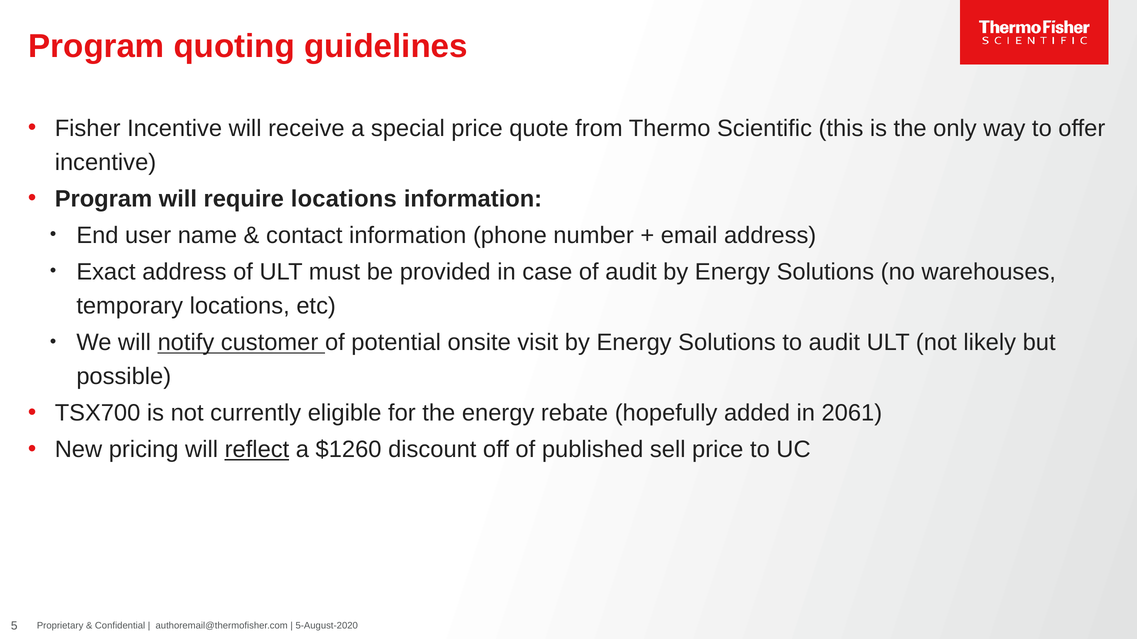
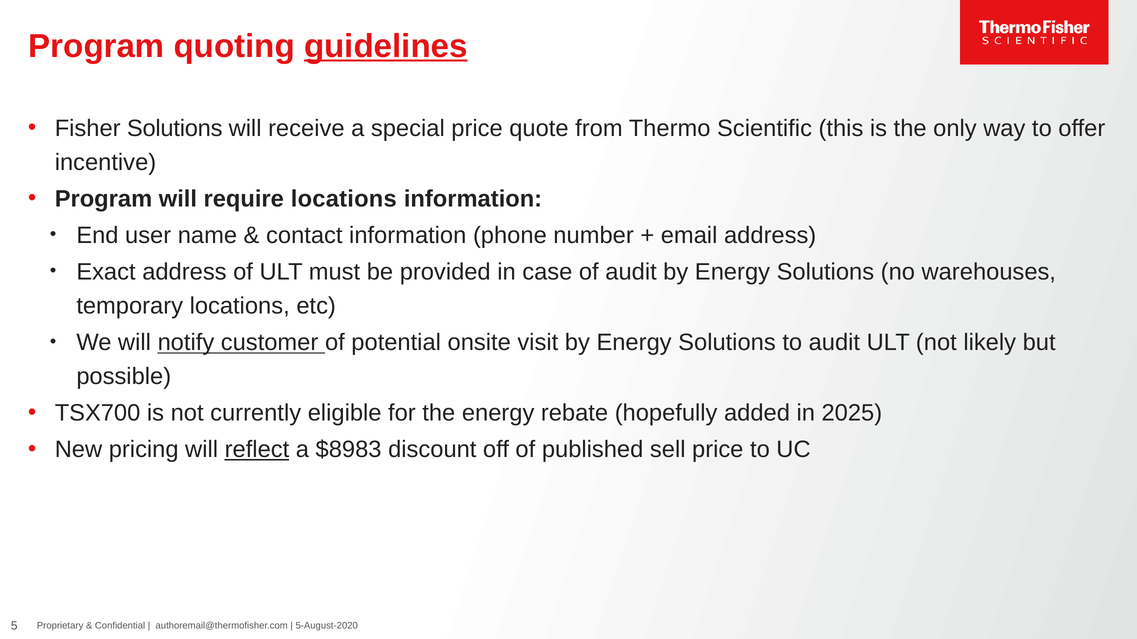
guidelines underline: none -> present
Fisher Incentive: Incentive -> Solutions
2061: 2061 -> 2025
$1260: $1260 -> $8983
